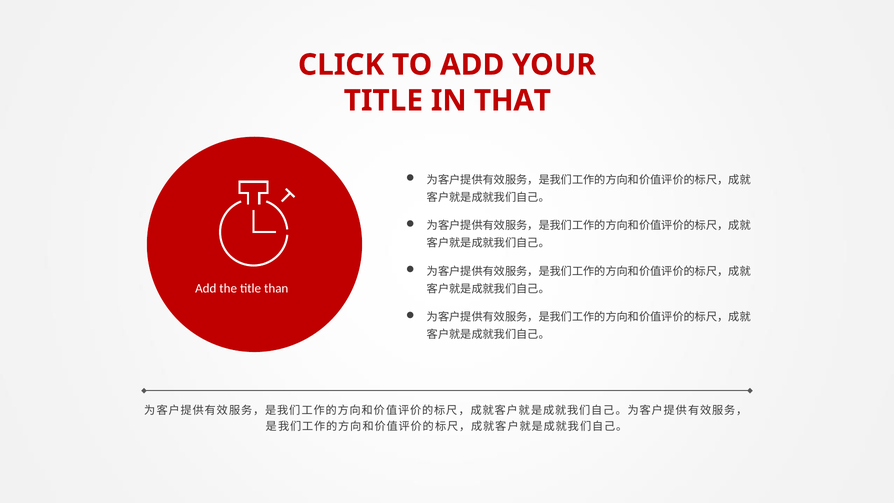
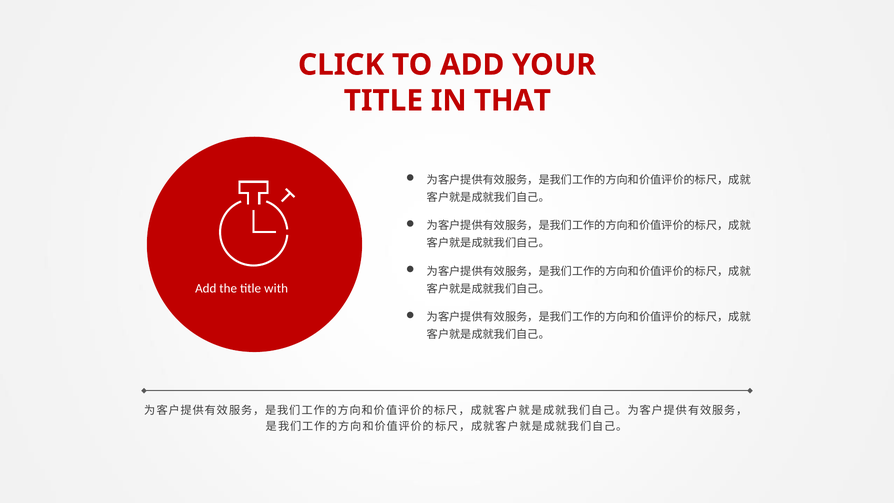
than: than -> with
